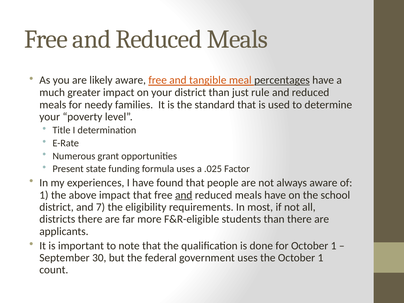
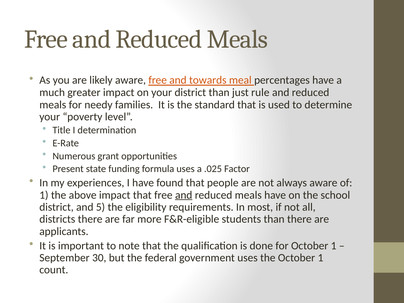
tangible: tangible -> towards
percentages underline: present -> none
7: 7 -> 5
